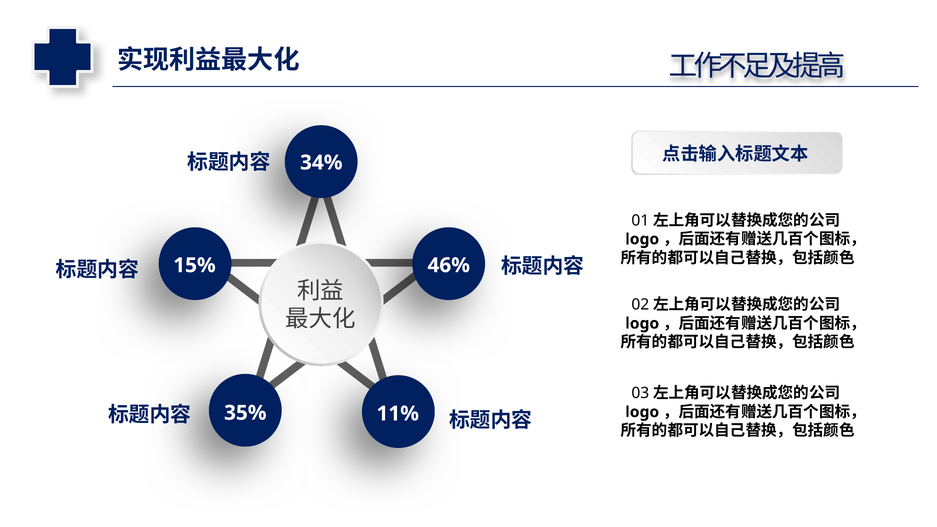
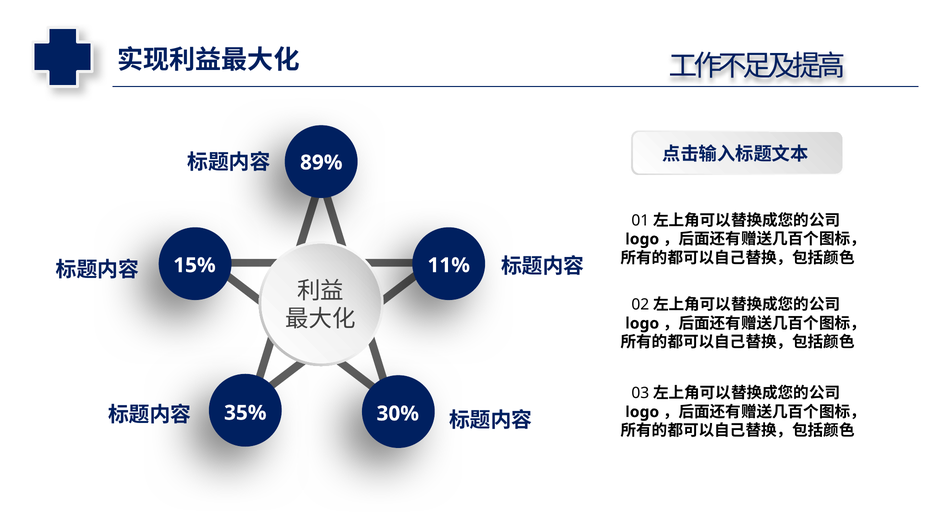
34%: 34% -> 89%
46%: 46% -> 11%
11%: 11% -> 30%
